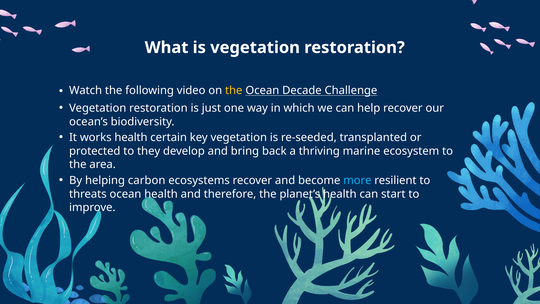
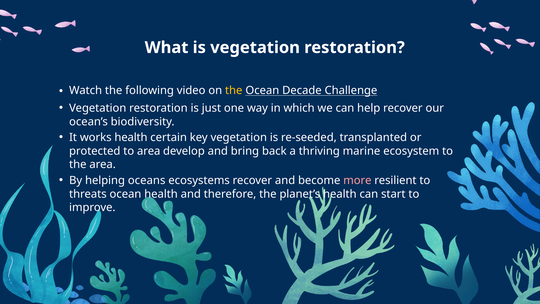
to they: they -> area
carbon: carbon -> oceans
more colour: light blue -> pink
